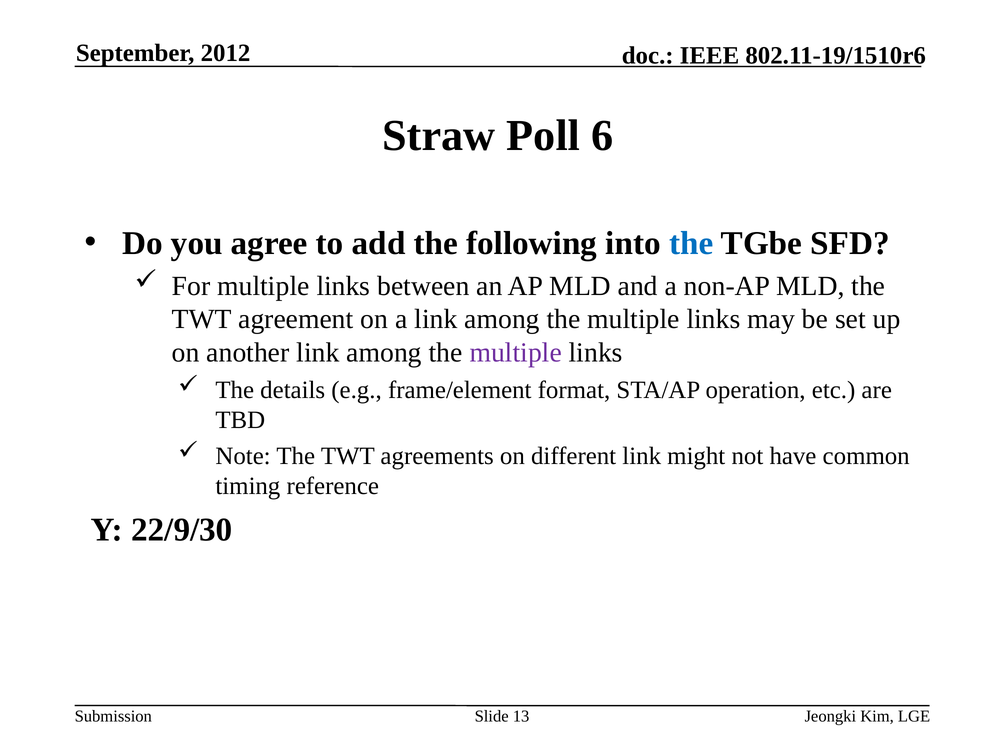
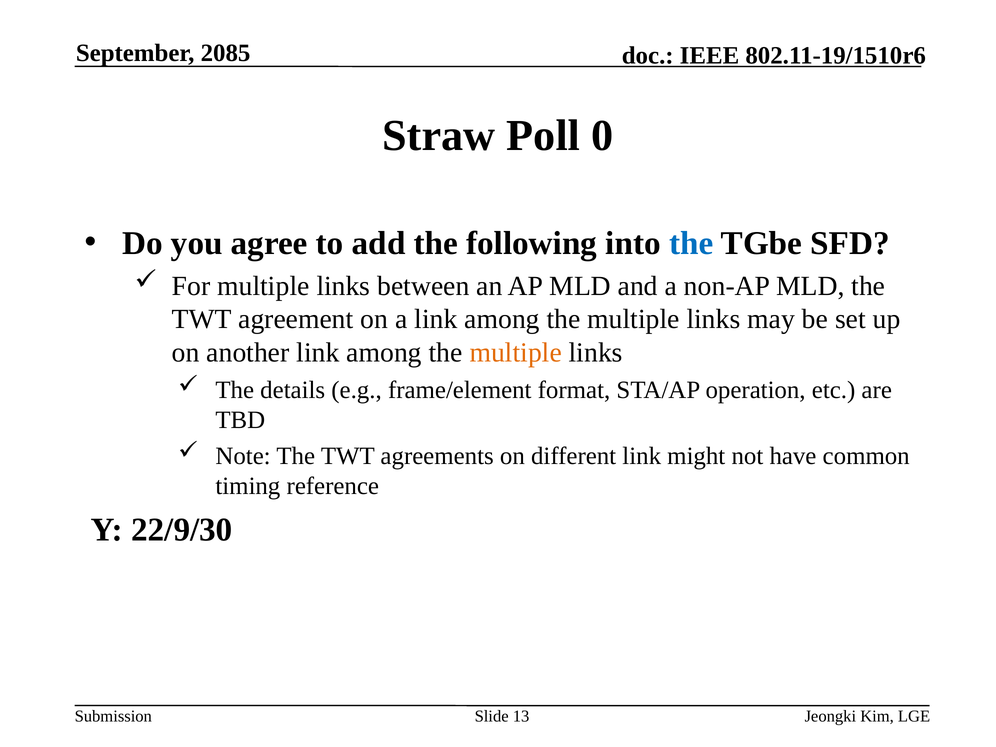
2012: 2012 -> 2085
6: 6 -> 0
multiple at (516, 353) colour: purple -> orange
